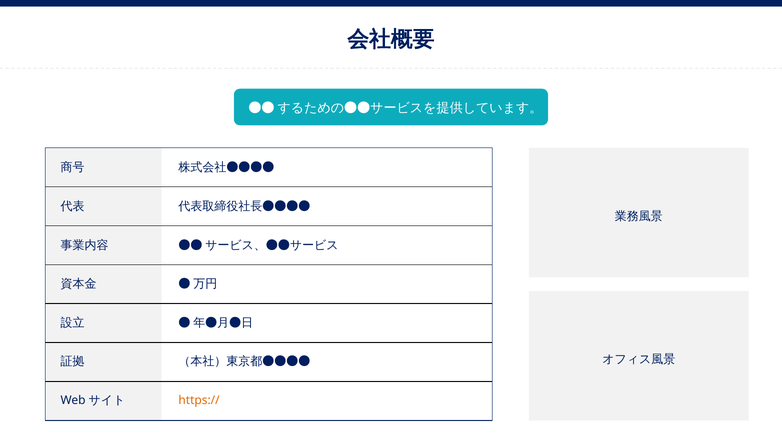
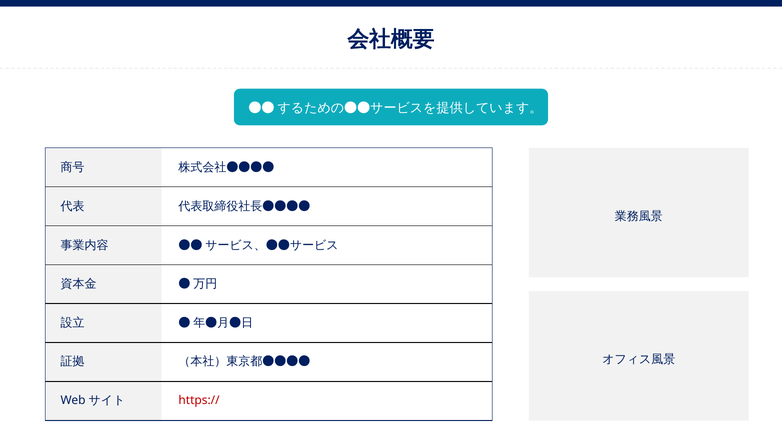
https:// colour: orange -> red
